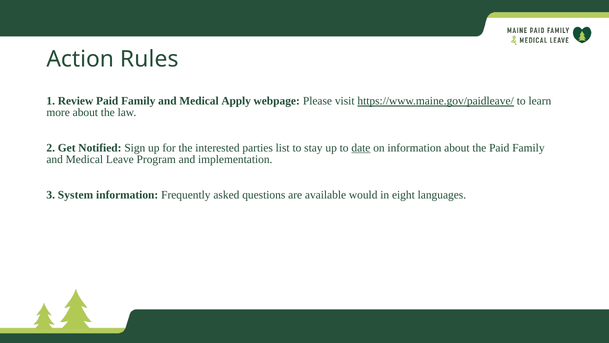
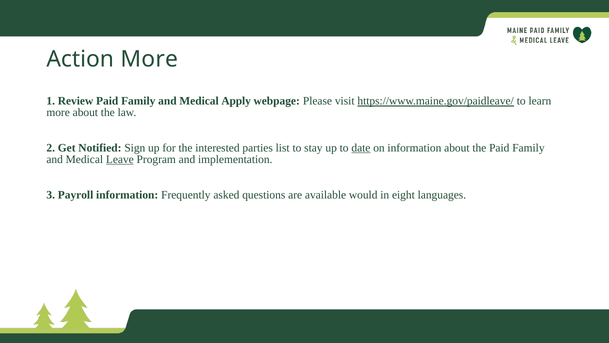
Action Rules: Rules -> More
Leave underline: none -> present
System: System -> Payroll
